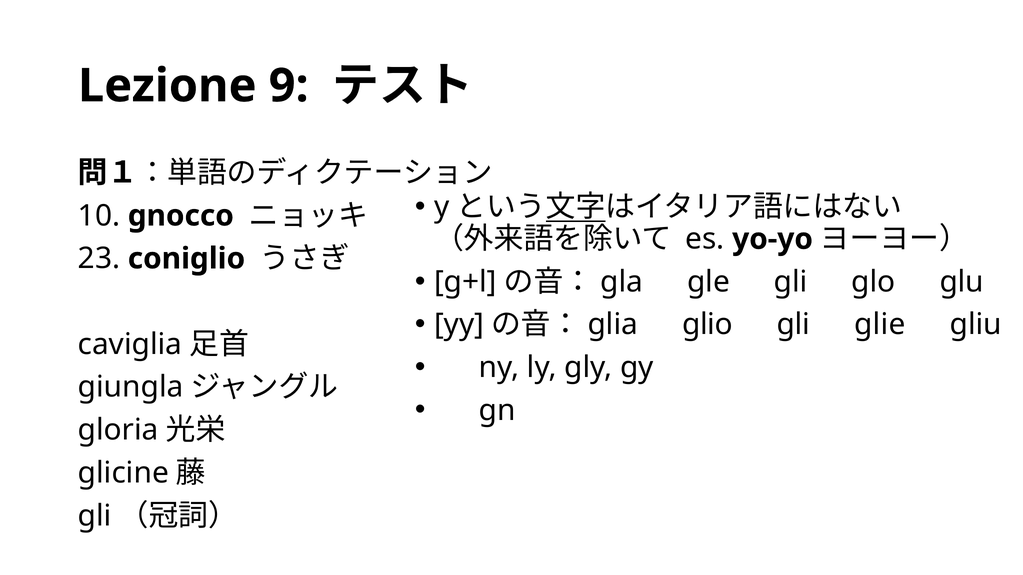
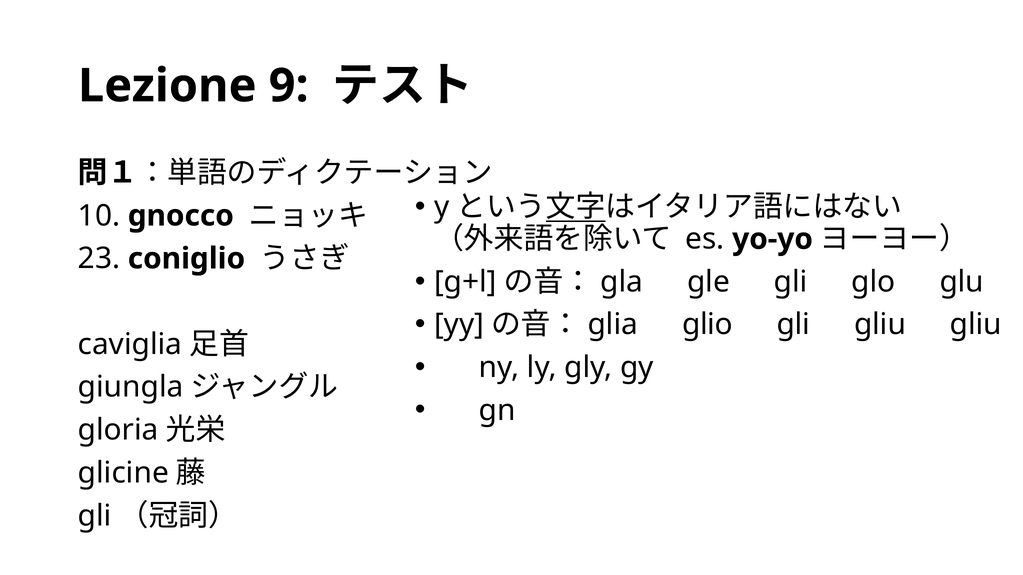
gli glie: glie -> gliu
